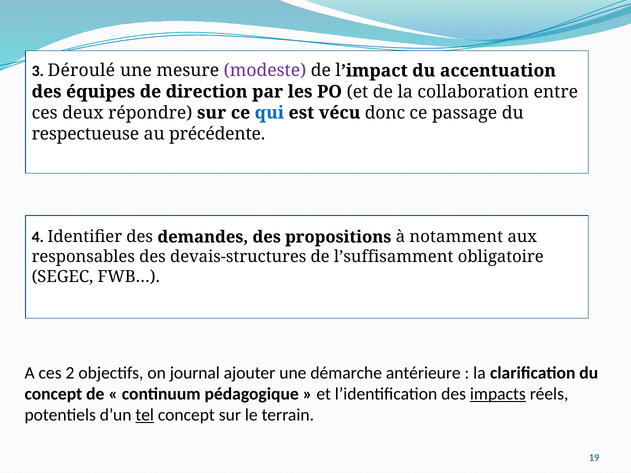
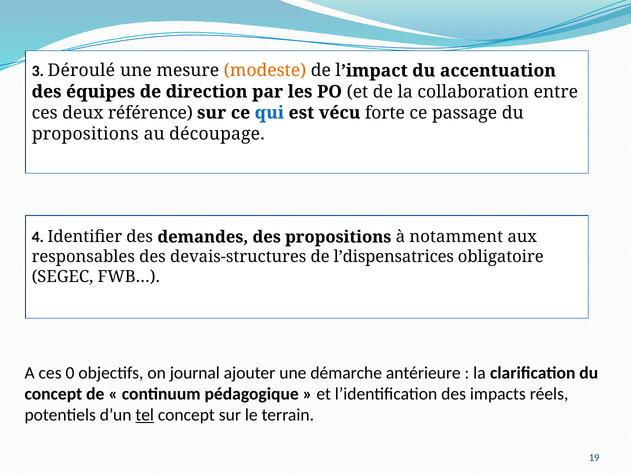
modeste colour: purple -> orange
répondre: répondre -> référence
donc: donc -> forte
respectueuse at (85, 134): respectueuse -> propositions
précédente: précédente -> découpage
l’suffisamment: l’suffisamment -> l’dispensatrices
2: 2 -> 0
impacts underline: present -> none
